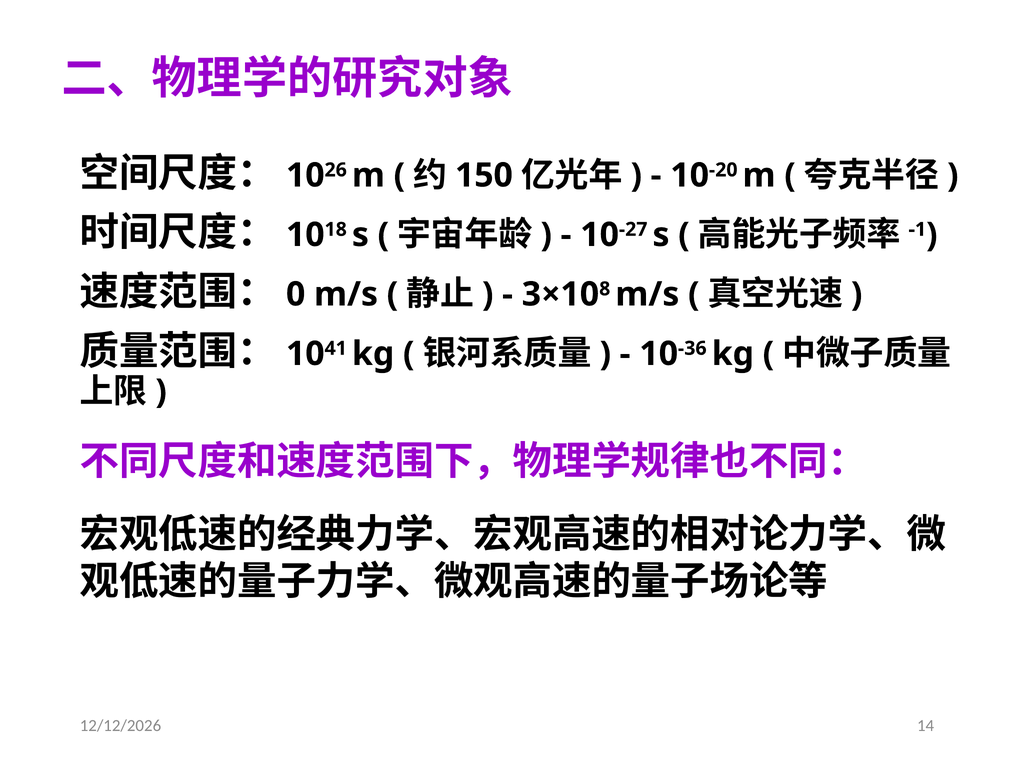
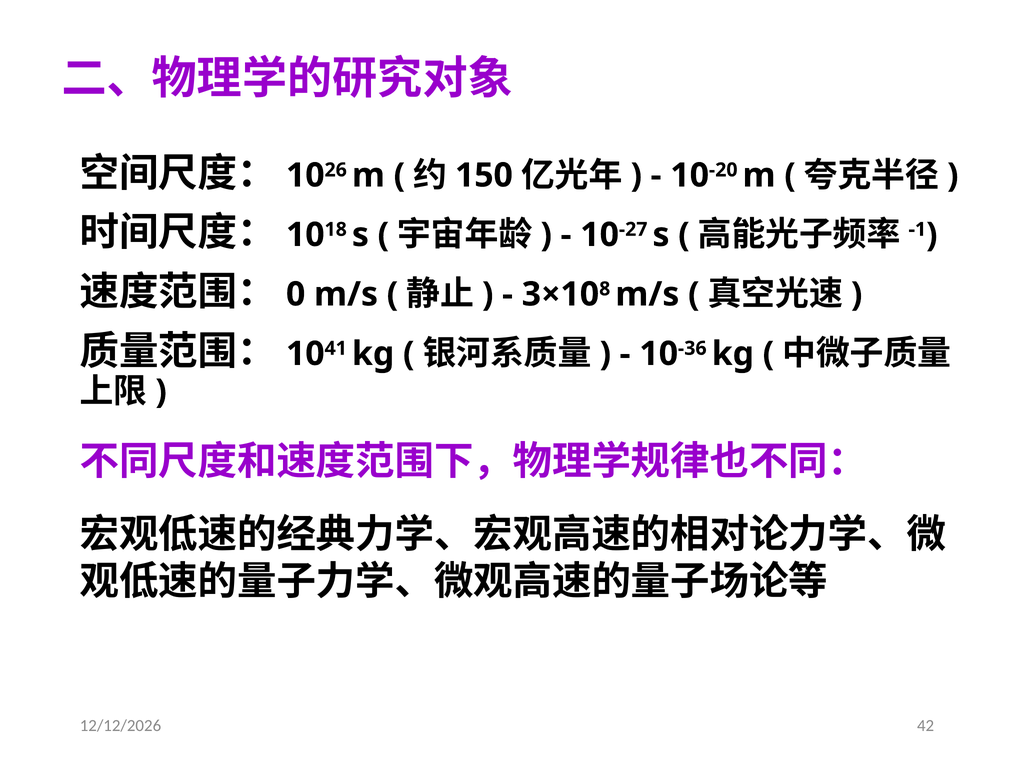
14: 14 -> 42
